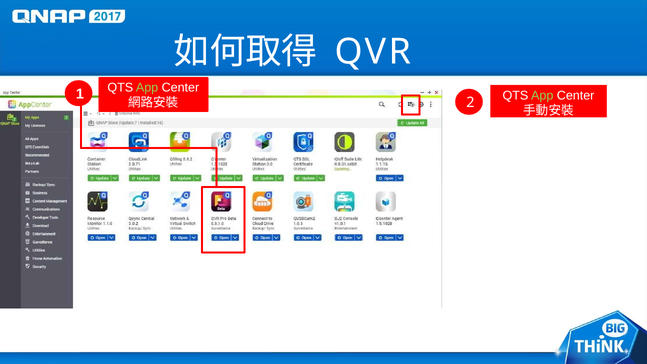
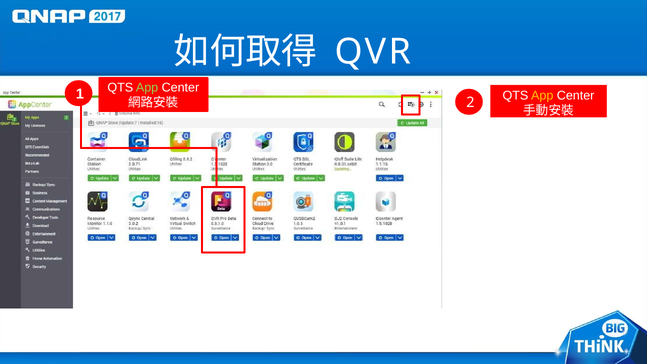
App at (542, 96) colour: light green -> yellow
